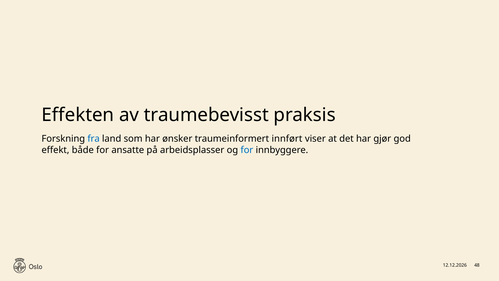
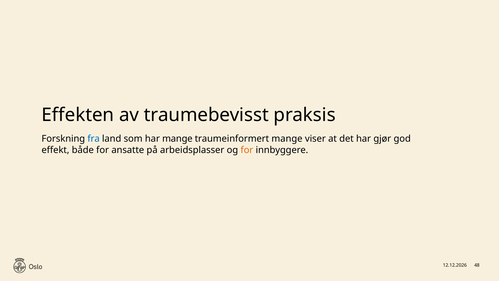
har ønsker: ønsker -> mange
traumeinformert innført: innført -> mange
for at (247, 150) colour: blue -> orange
